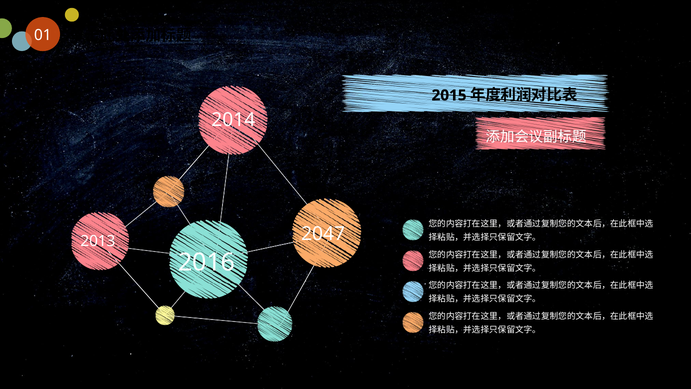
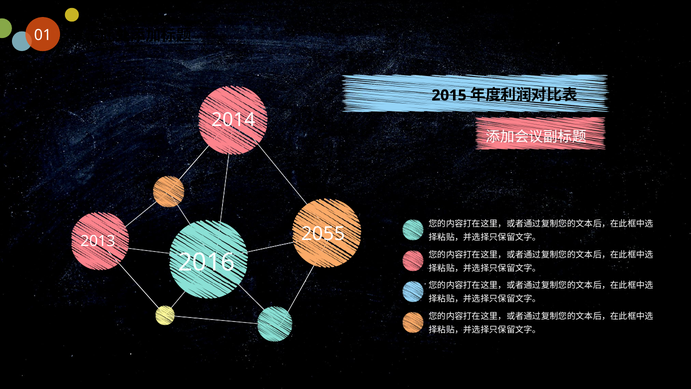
2047: 2047 -> 2055
